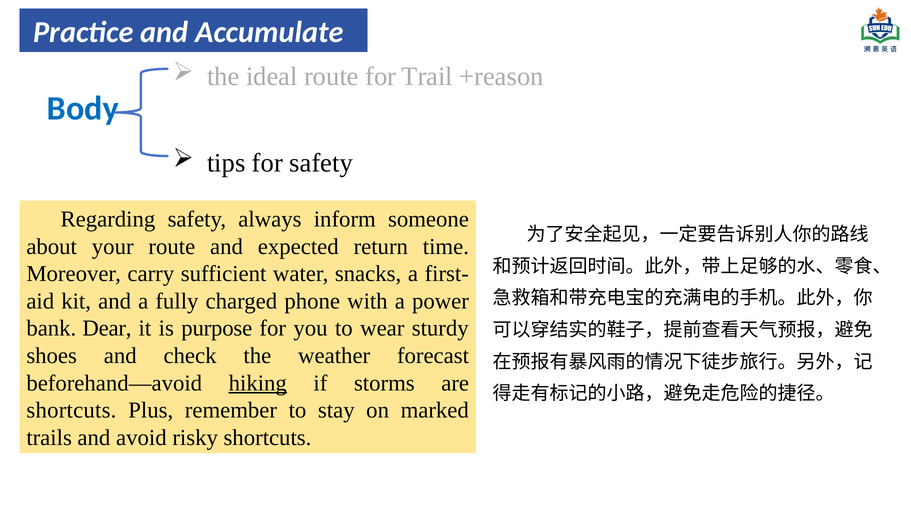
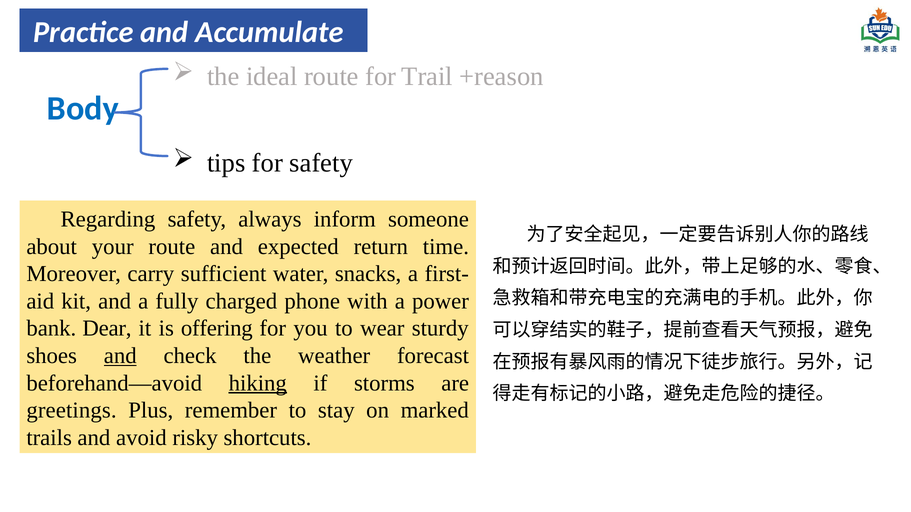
purpose: purpose -> offering
and at (120, 356) underline: none -> present
shortcuts at (71, 411): shortcuts -> greetings
